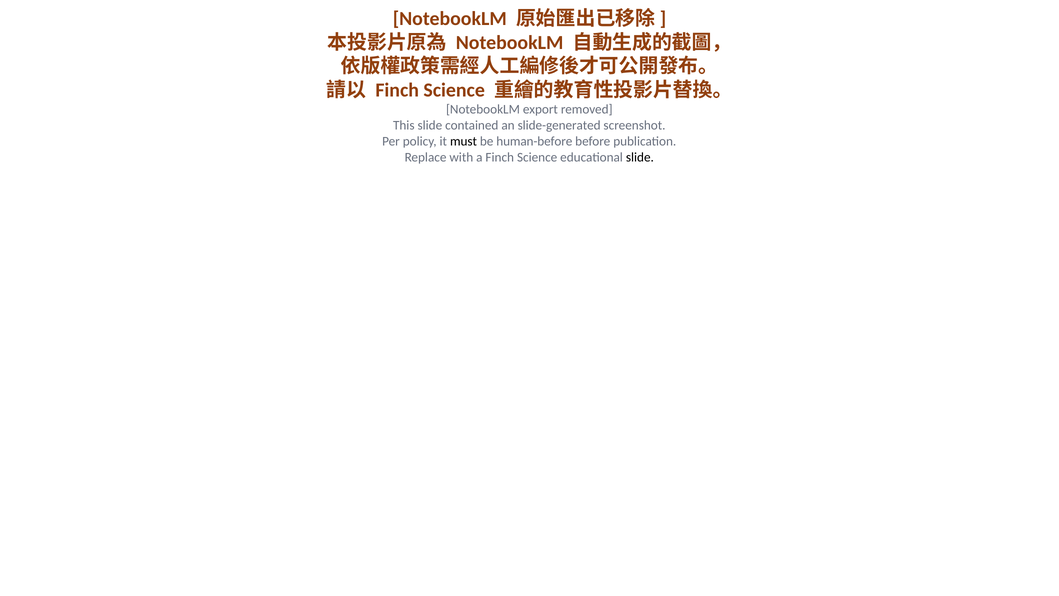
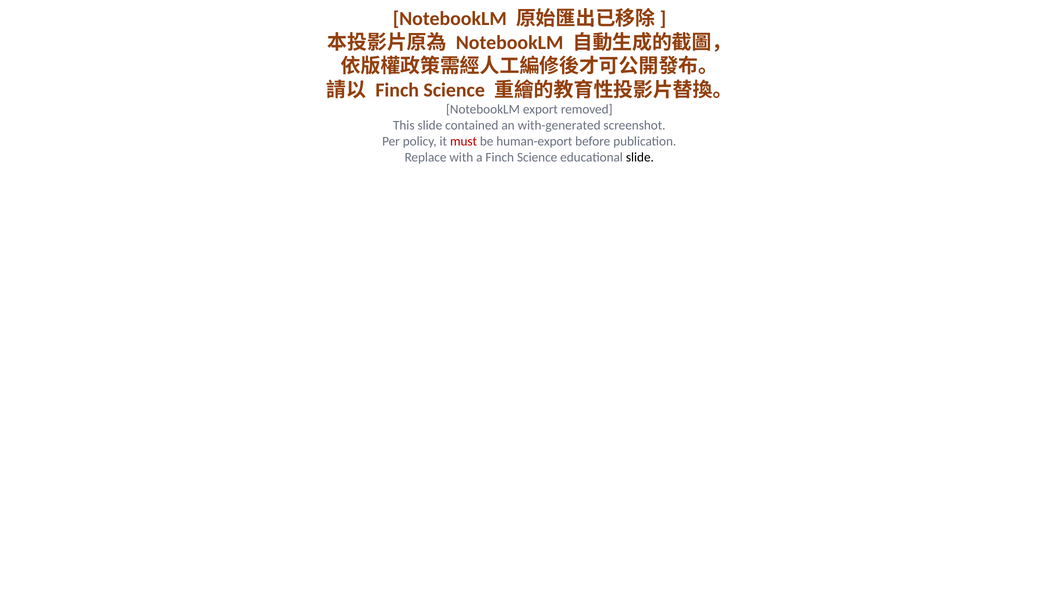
slide-generated: slide-generated -> with-generated
must colour: black -> red
human-before: human-before -> human-export
